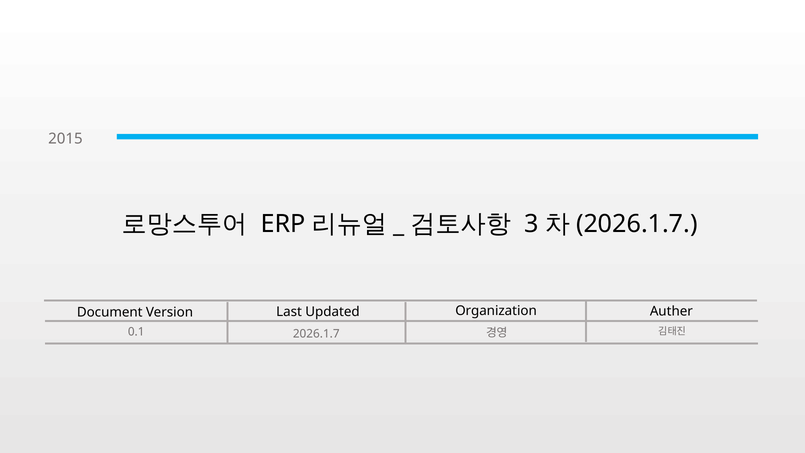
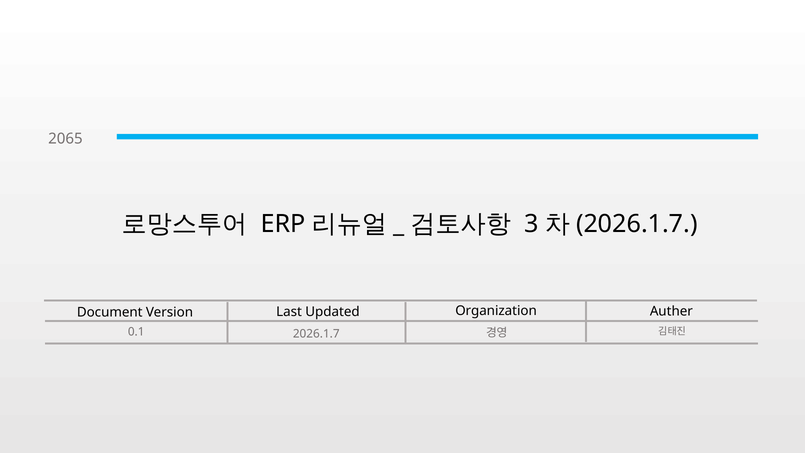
2015: 2015 -> 2065
